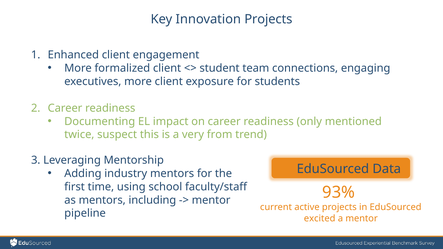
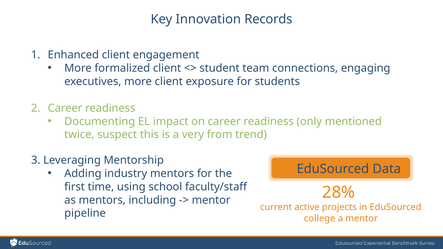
Innovation Projects: Projects -> Records
93%: 93% -> 28%
excited: excited -> college
